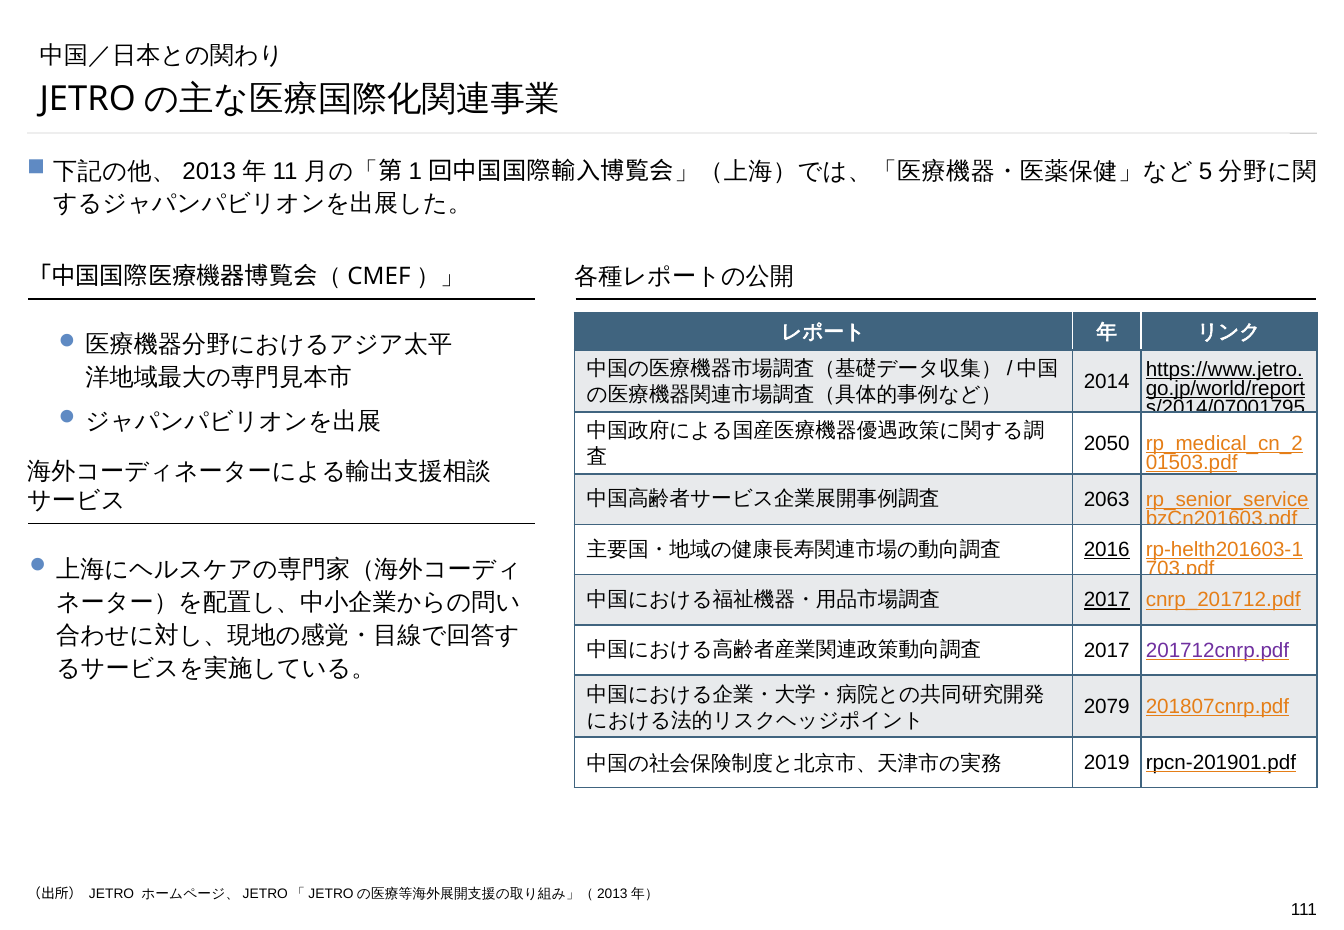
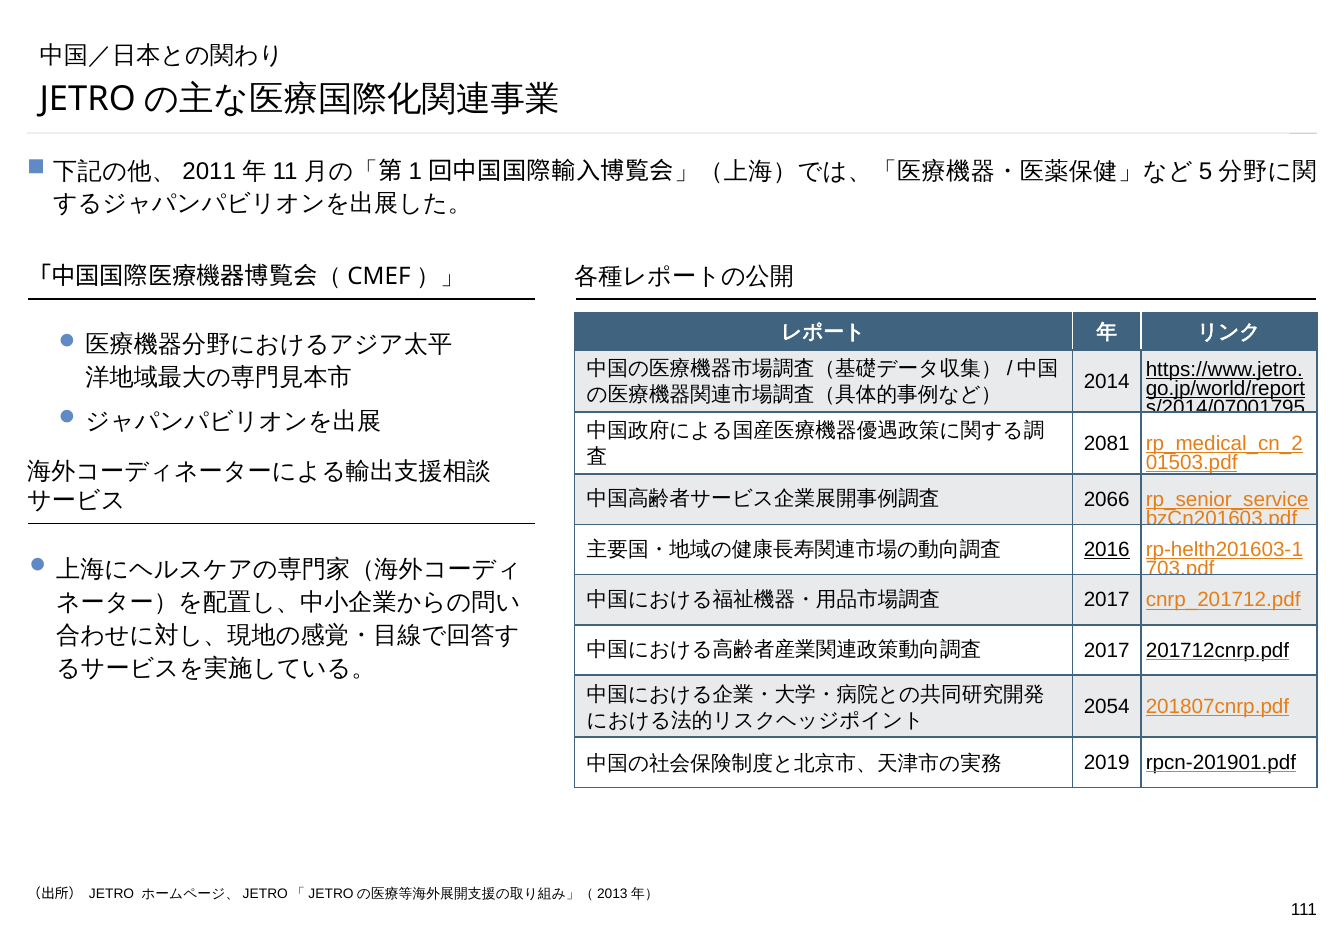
2013: 2013 -> 2011
2050: 2050 -> 2081
2063: 2063 -> 2066
2017 at (1107, 600) underline: present -> none
201712cnrp.pdf colour: purple -> black
2079: 2079 -> 2054
